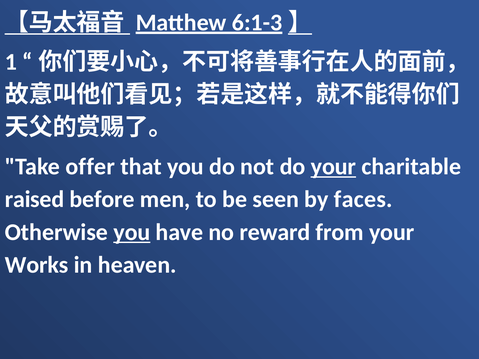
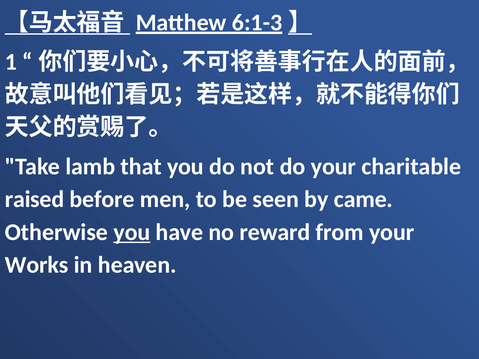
offer: offer -> lamb
your at (333, 167) underline: present -> none
faces: faces -> came
